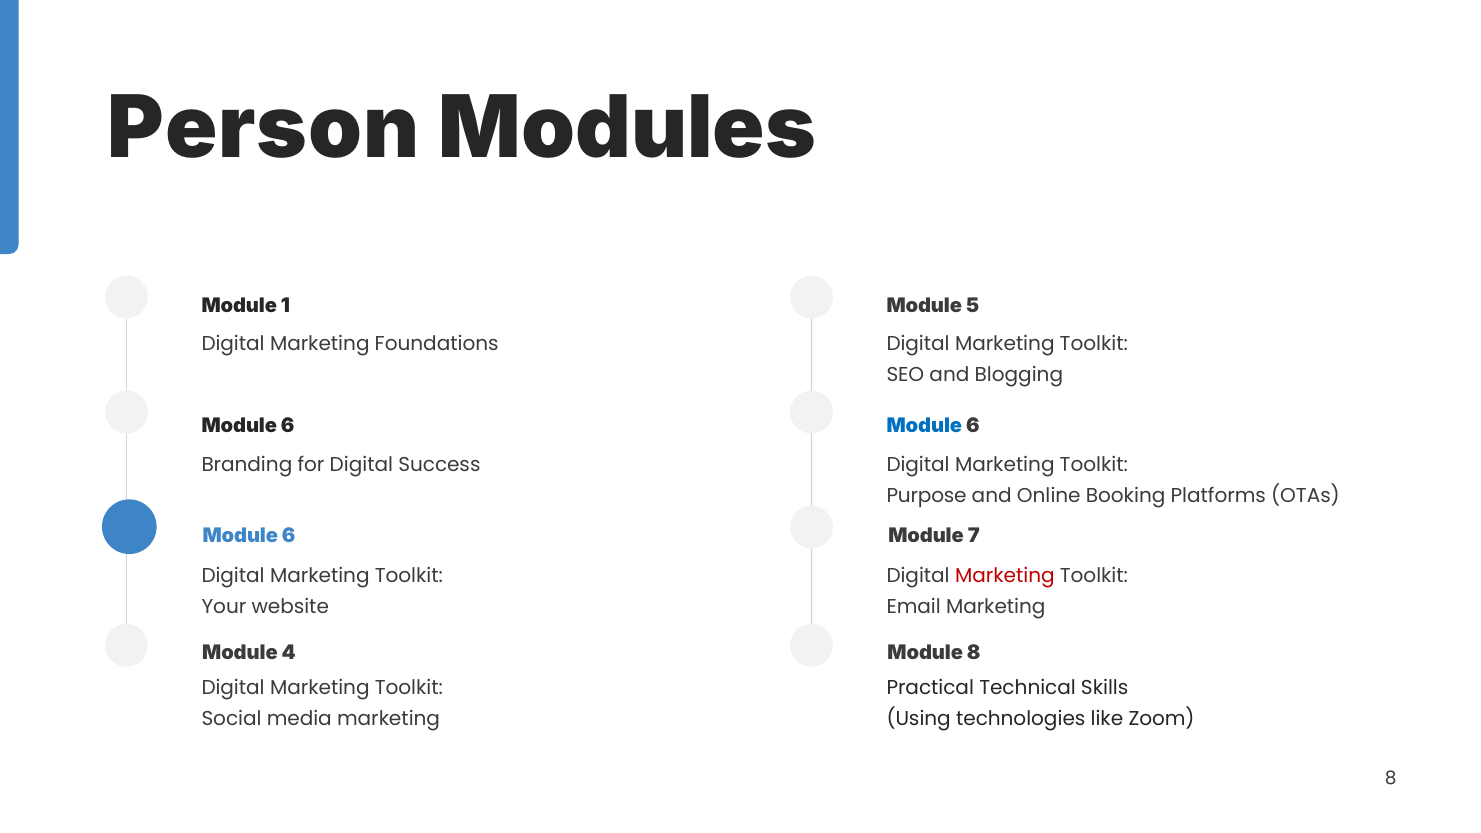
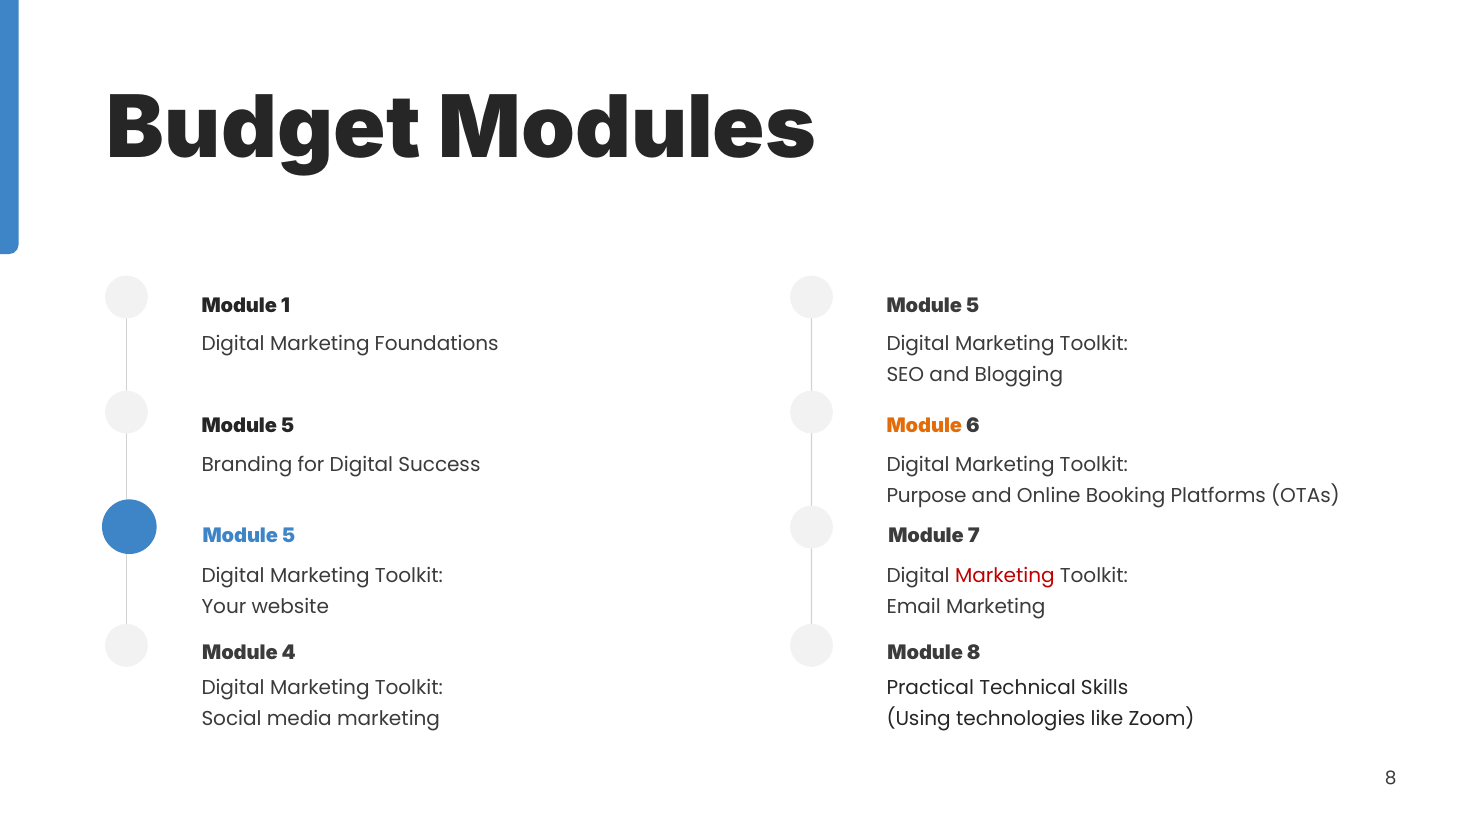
Person: Person -> Budget
6 at (288, 426): 6 -> 5
Module at (924, 426) colour: blue -> orange
6 at (289, 536): 6 -> 5
